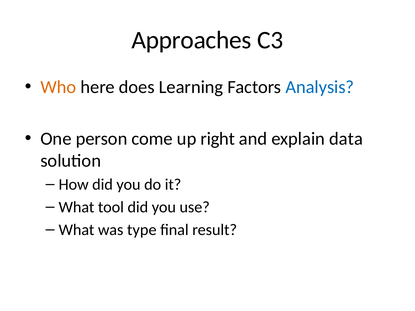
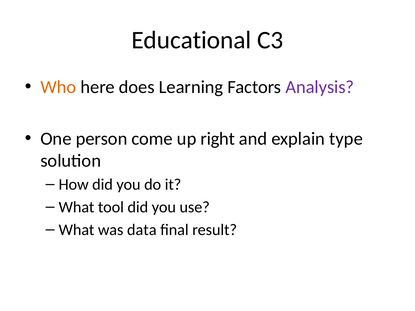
Approaches: Approaches -> Educational
Analysis colour: blue -> purple
data: data -> type
type: type -> data
